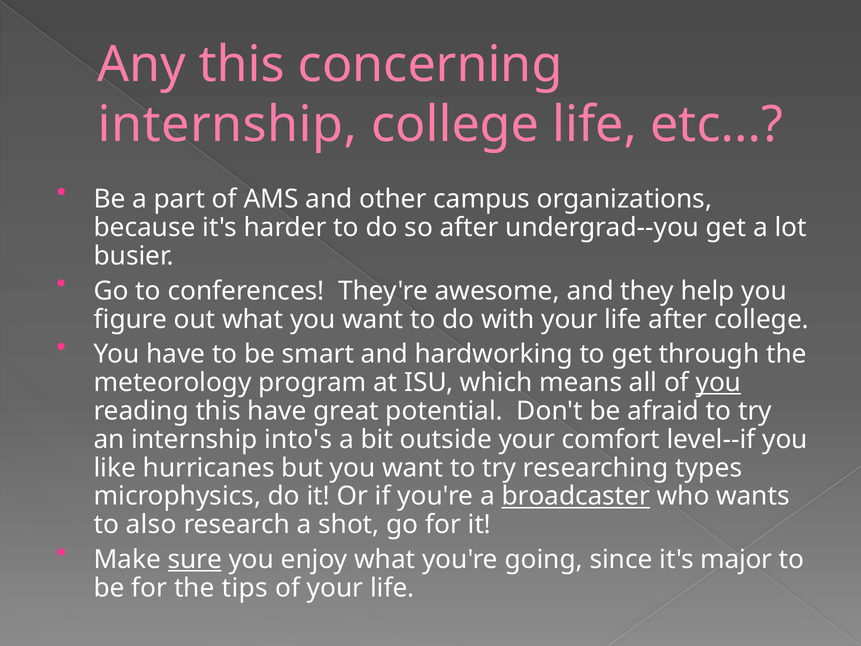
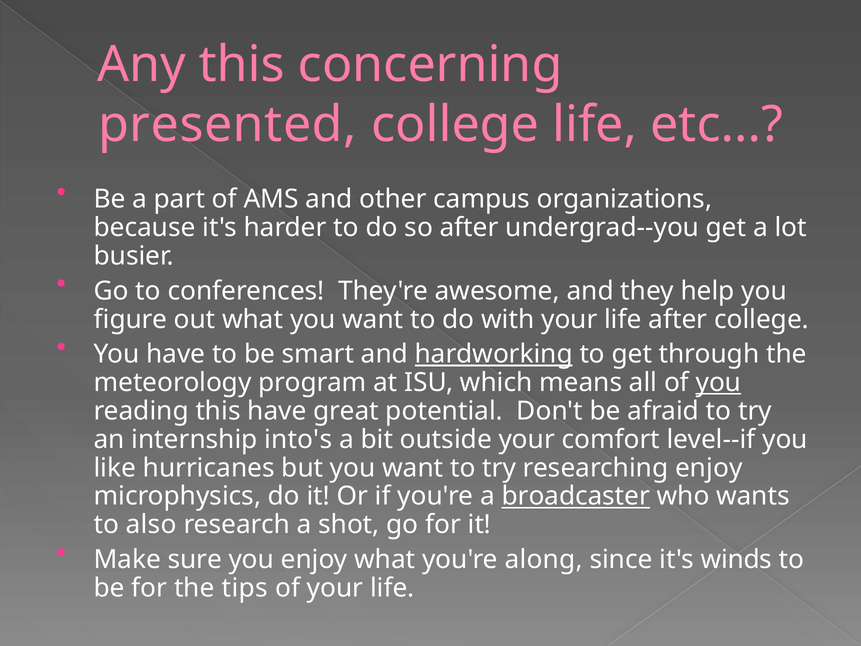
internship at (227, 125): internship -> presented
hardworking underline: none -> present
researching types: types -> enjoy
sure underline: present -> none
going: going -> along
major: major -> winds
